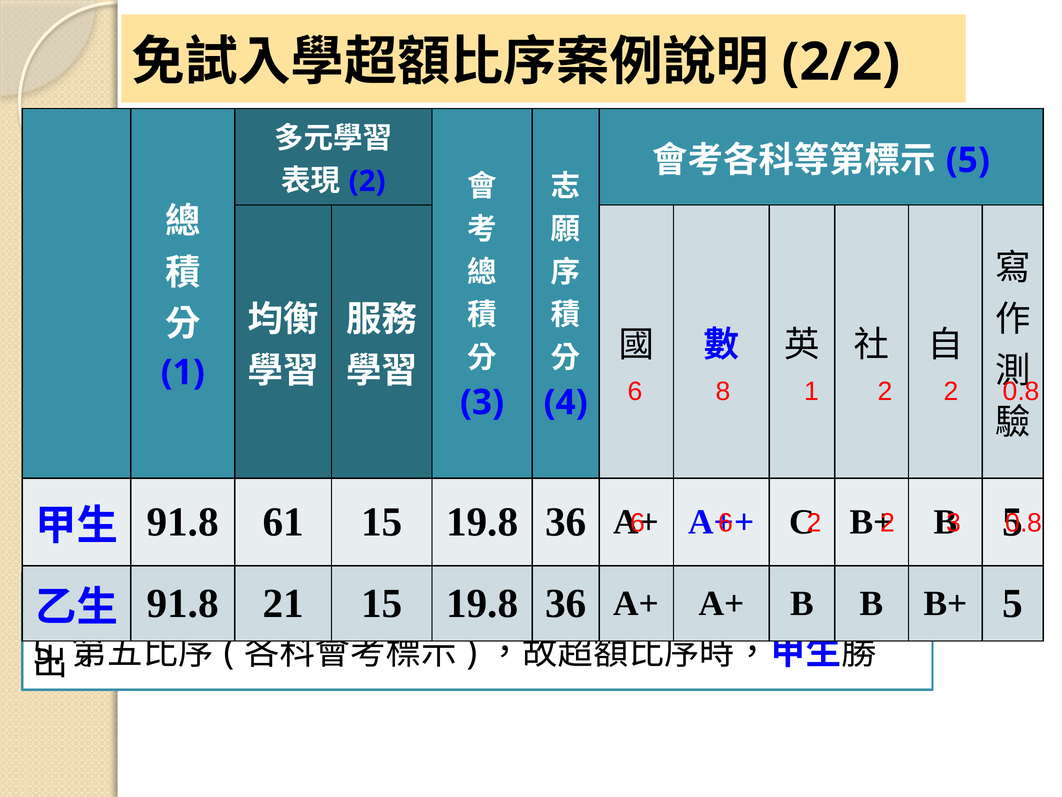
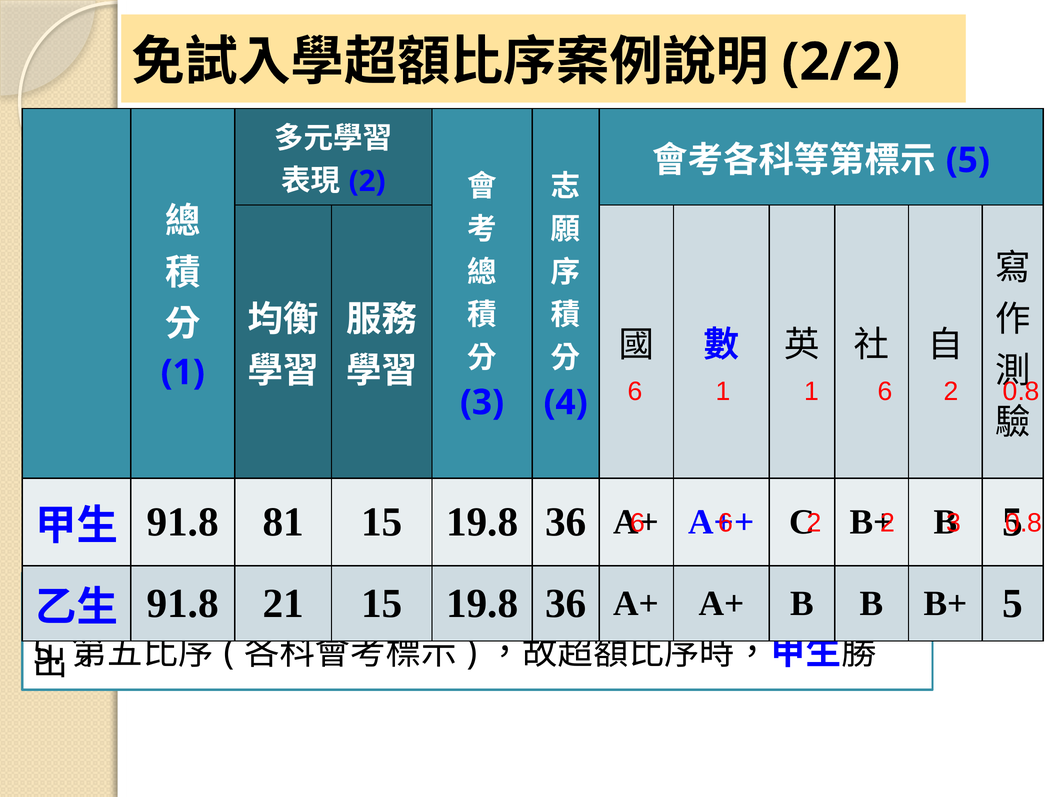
6 8: 8 -> 1
1 2: 2 -> 6
61: 61 -> 81
